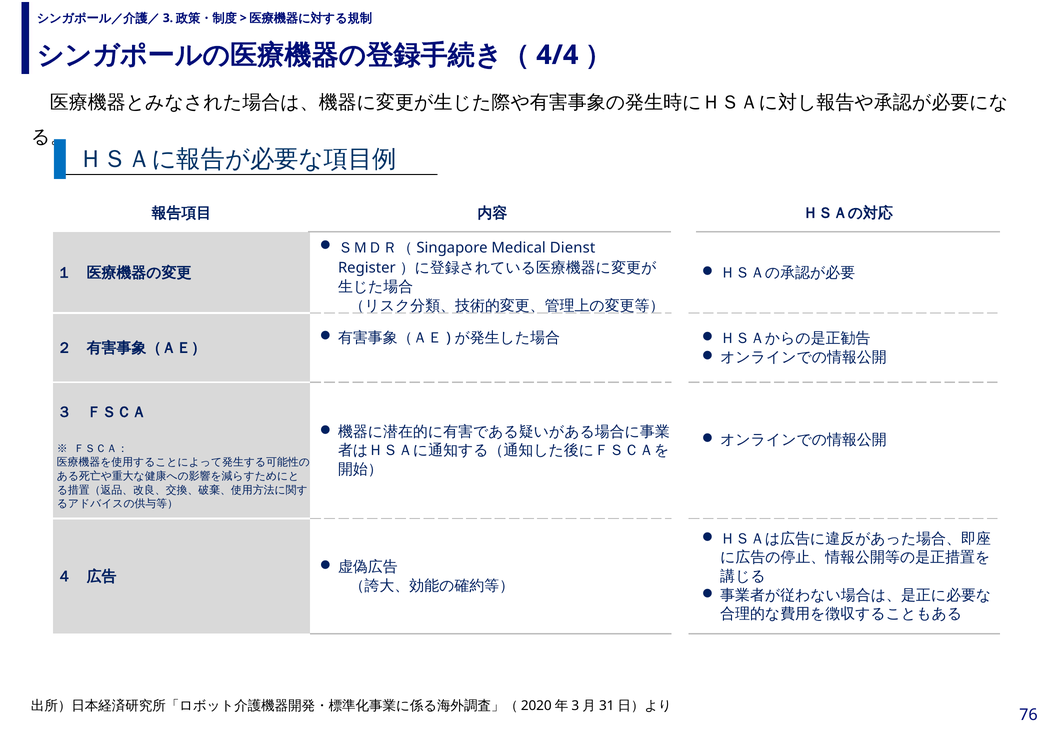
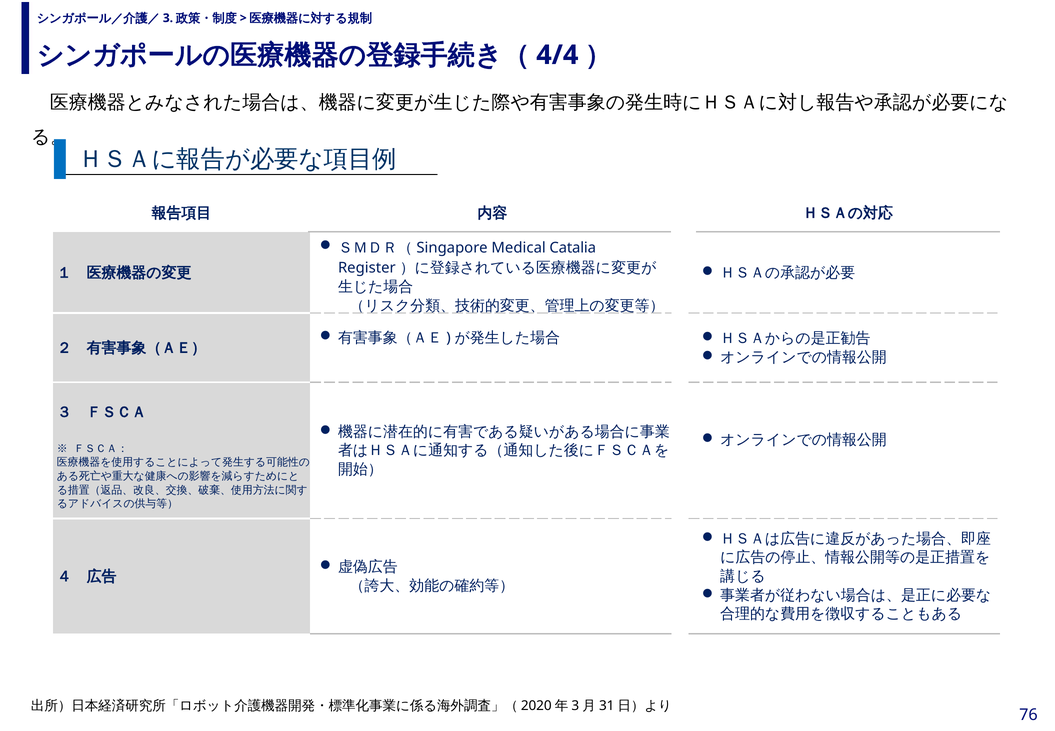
Dienst: Dienst -> Catalia
